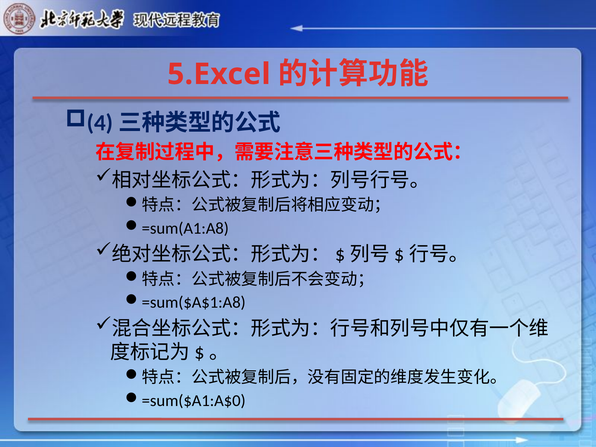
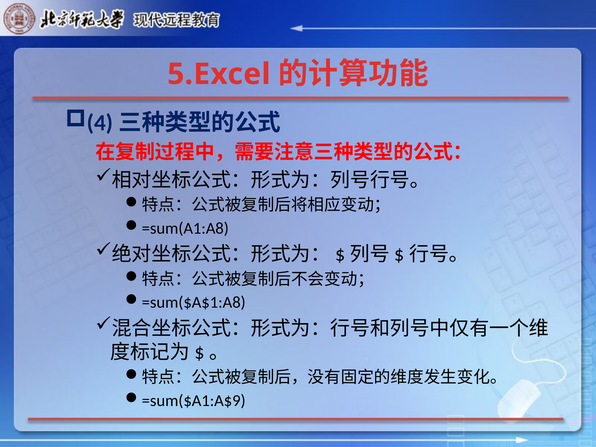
=sum($A1:A$0: =sum($A1:A$0 -> =sum($A1:A$9
